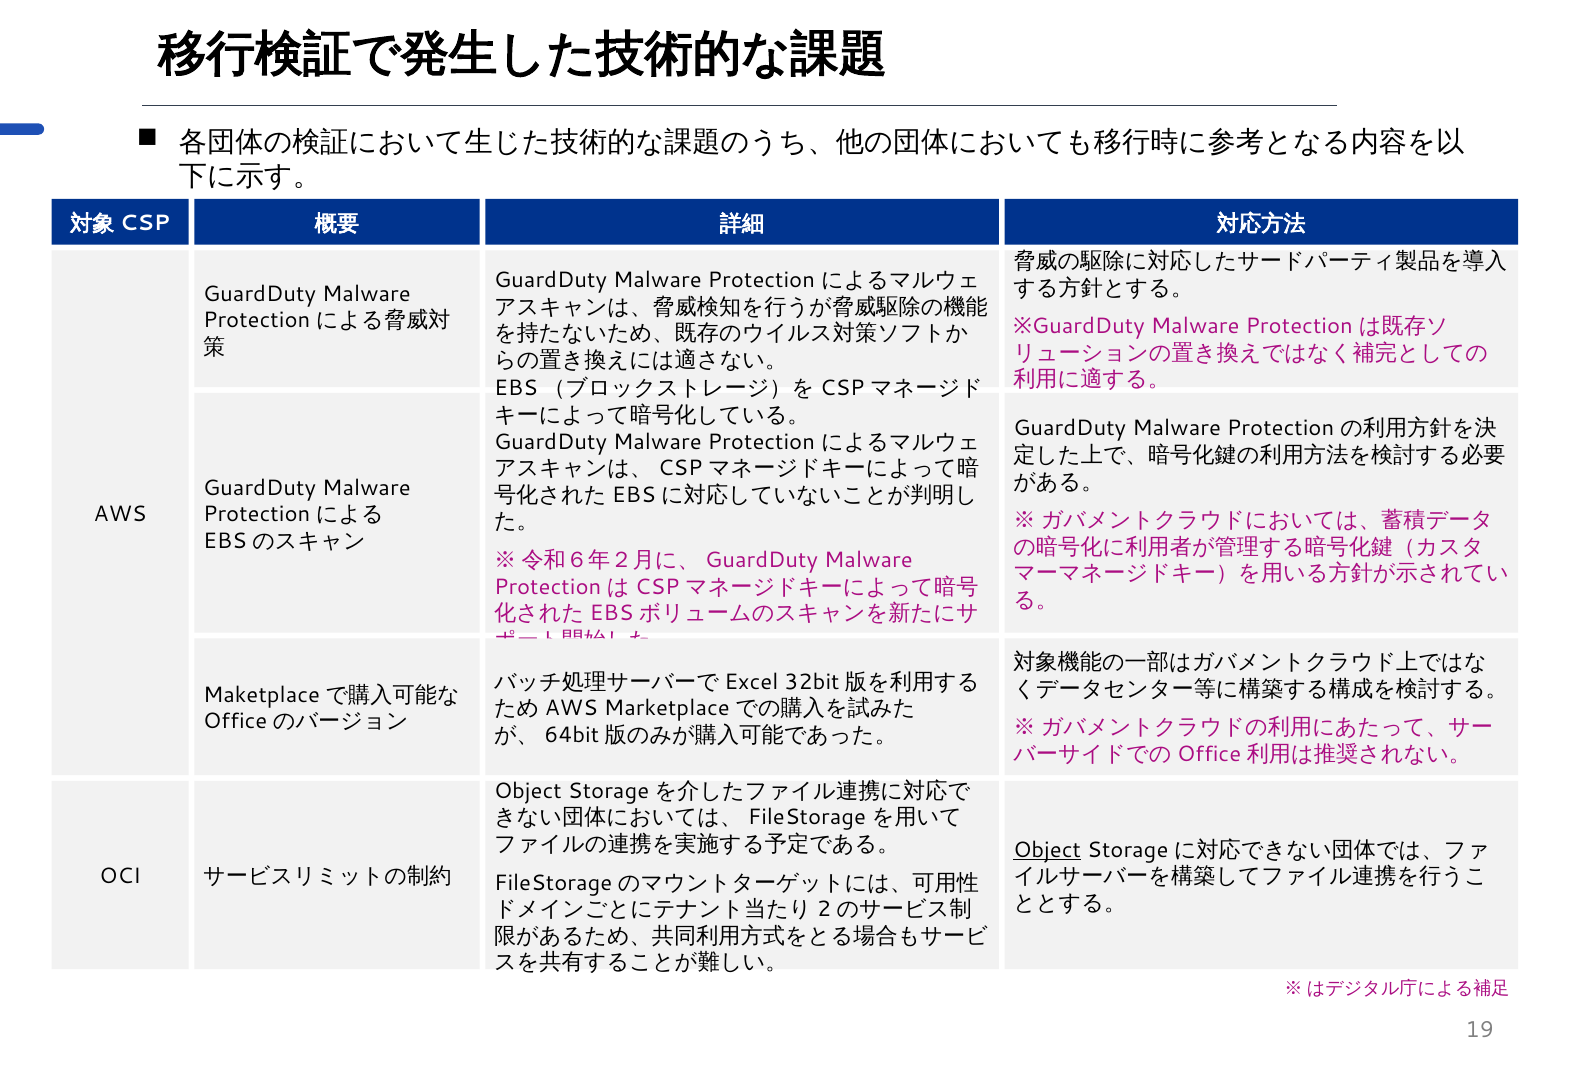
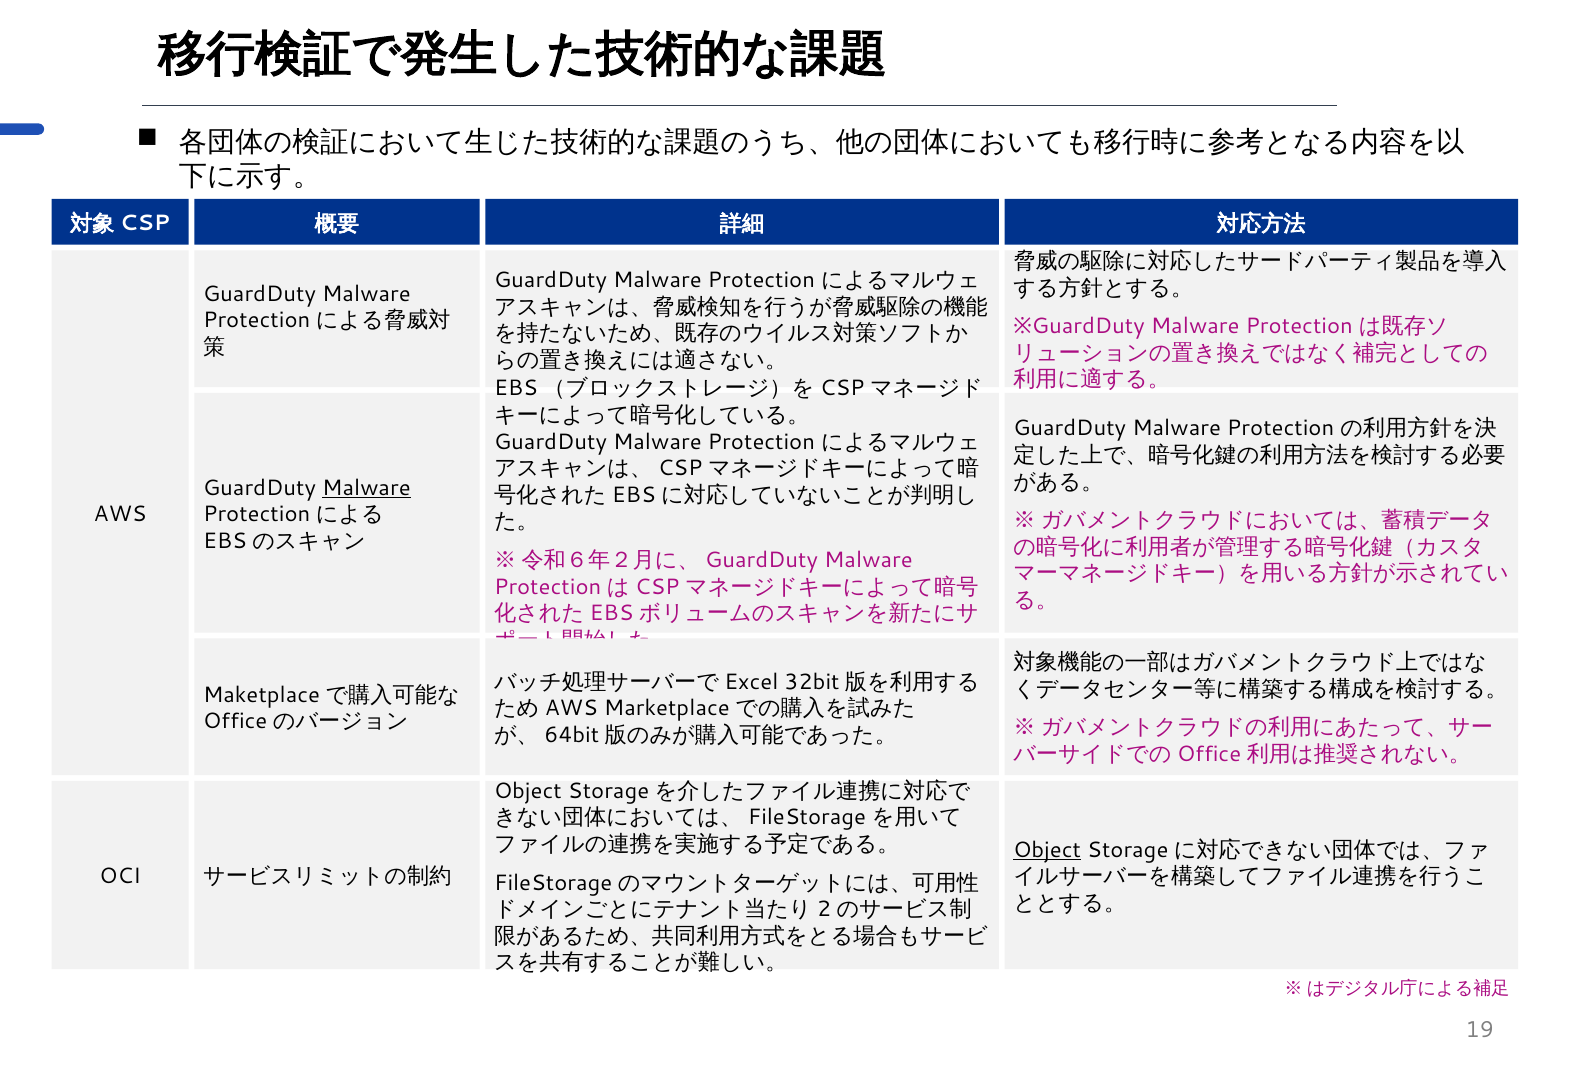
Malware at (366, 488) underline: none -> present
